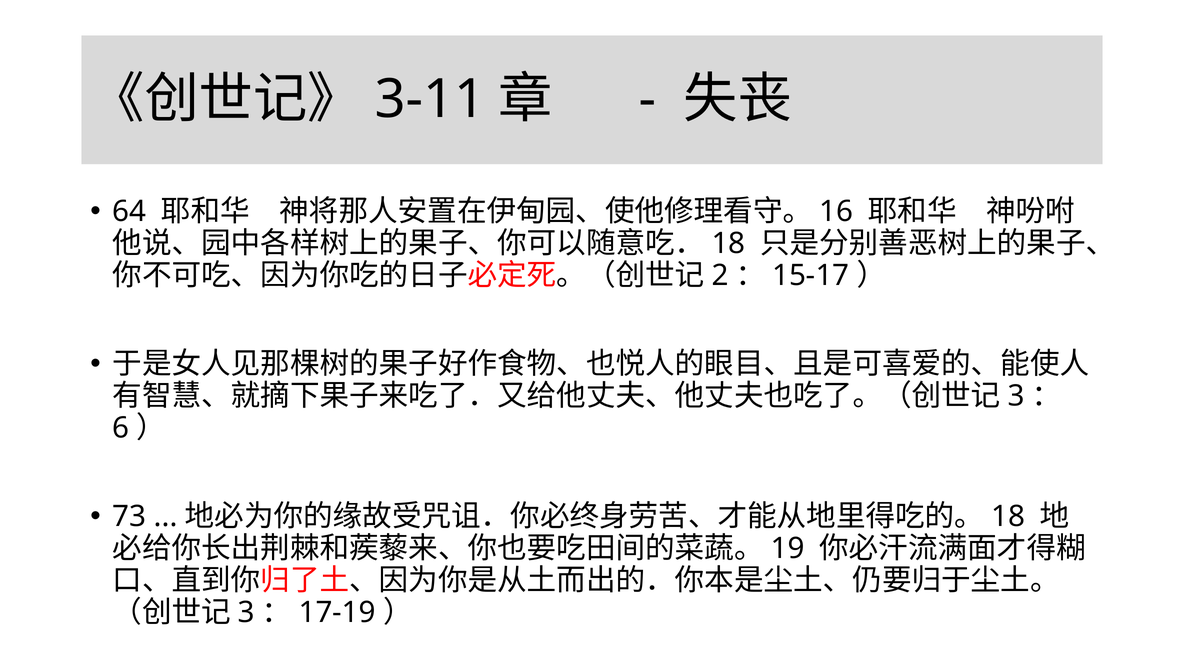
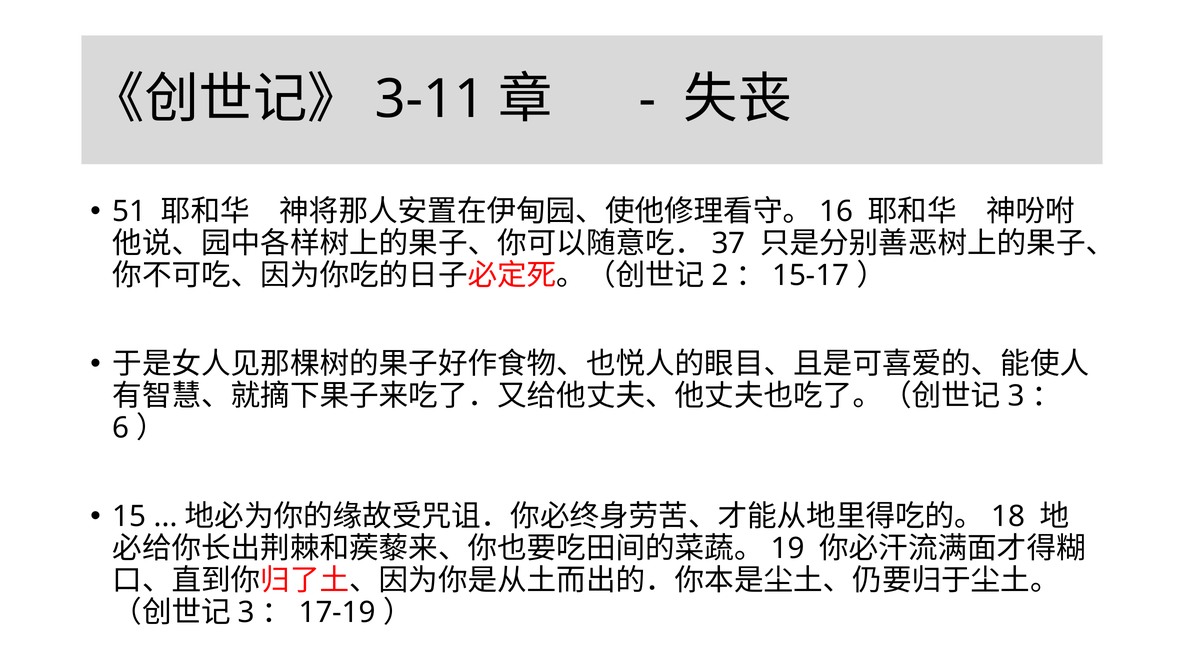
64: 64 -> 51
18 at (728, 243): 18 -> 37
73: 73 -> 15
